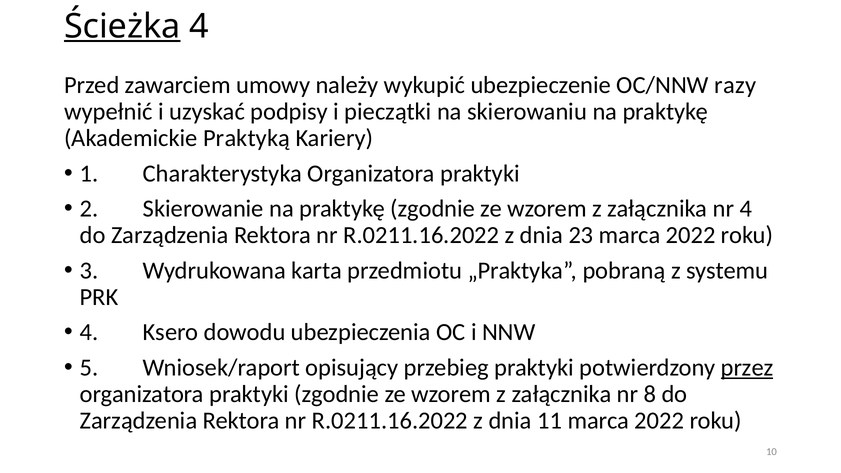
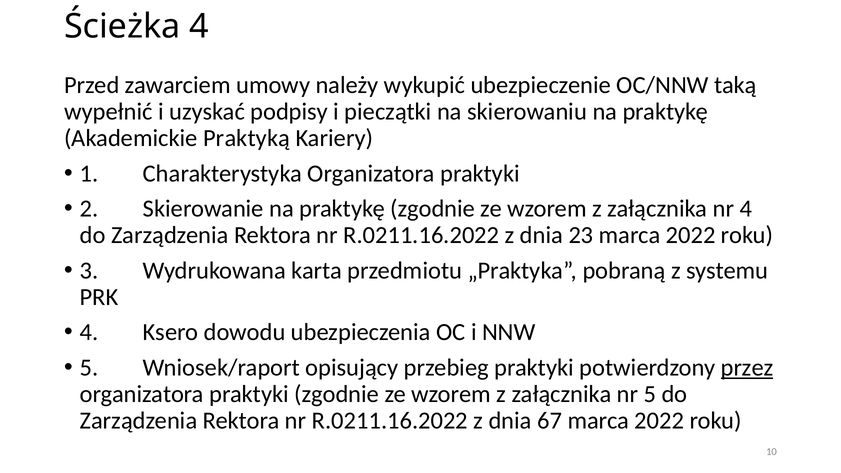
Ścieżka underline: present -> none
razy: razy -> taką
nr 8: 8 -> 5
11: 11 -> 67
